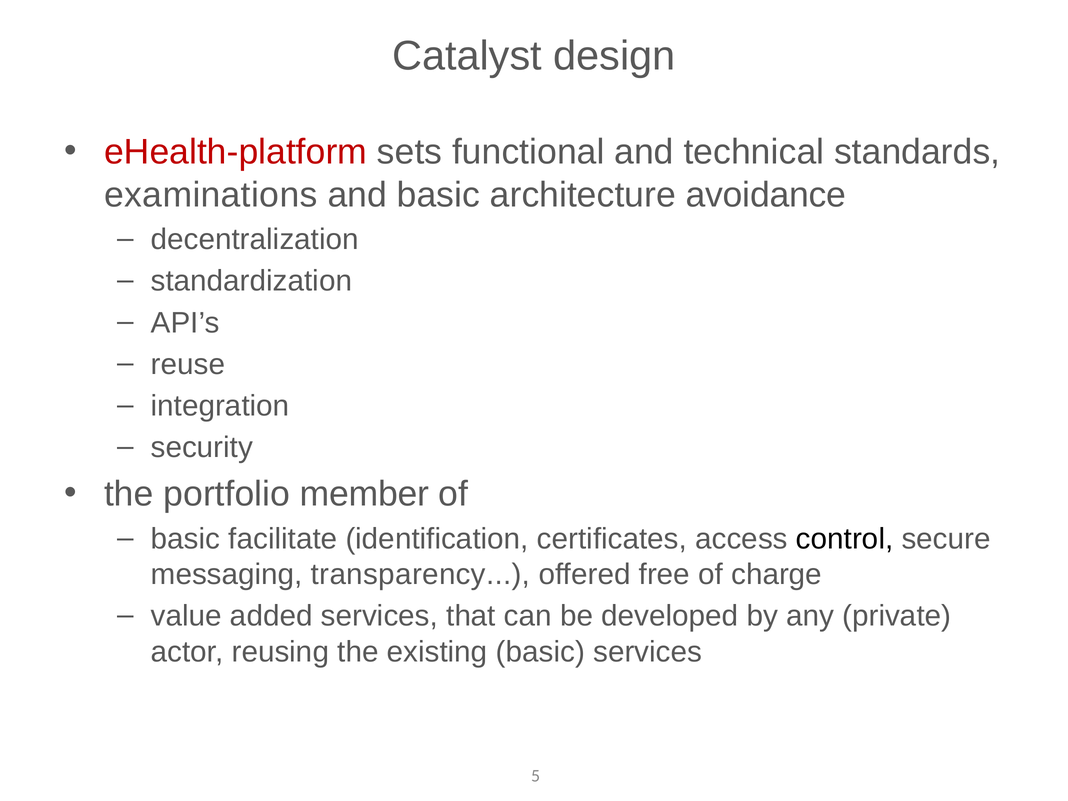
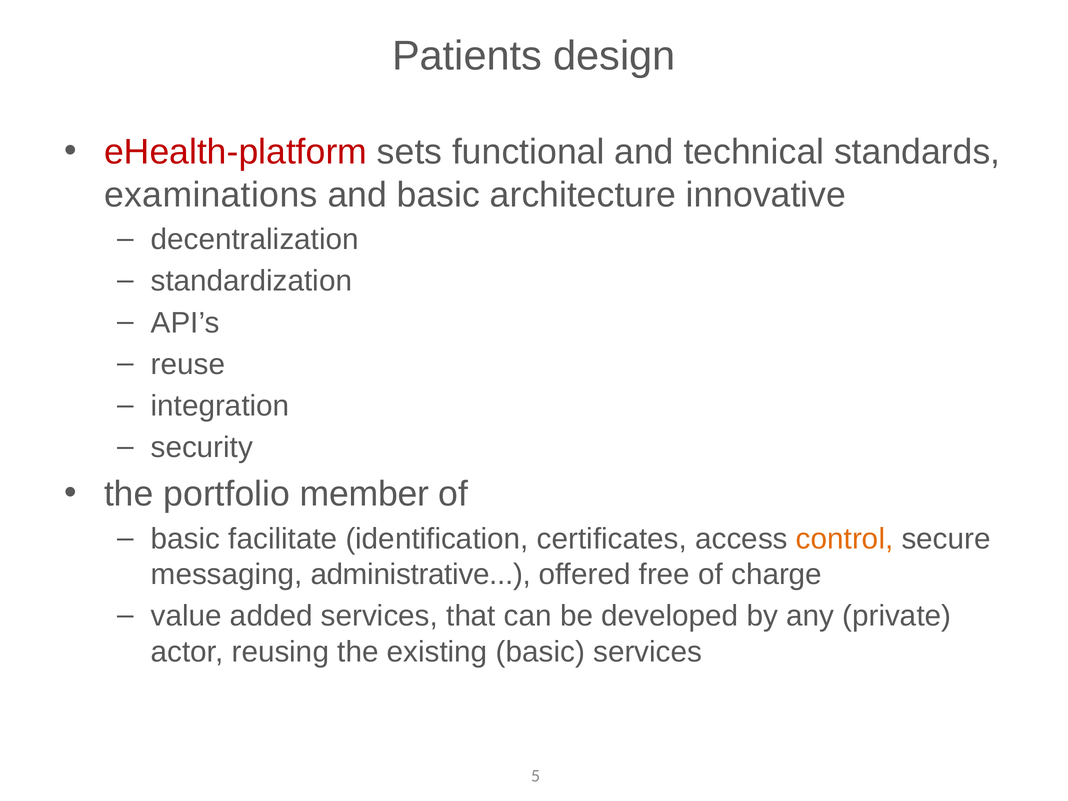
Catalyst: Catalyst -> Patients
avoidance: avoidance -> innovative
control colour: black -> orange
transparency: transparency -> administrative
